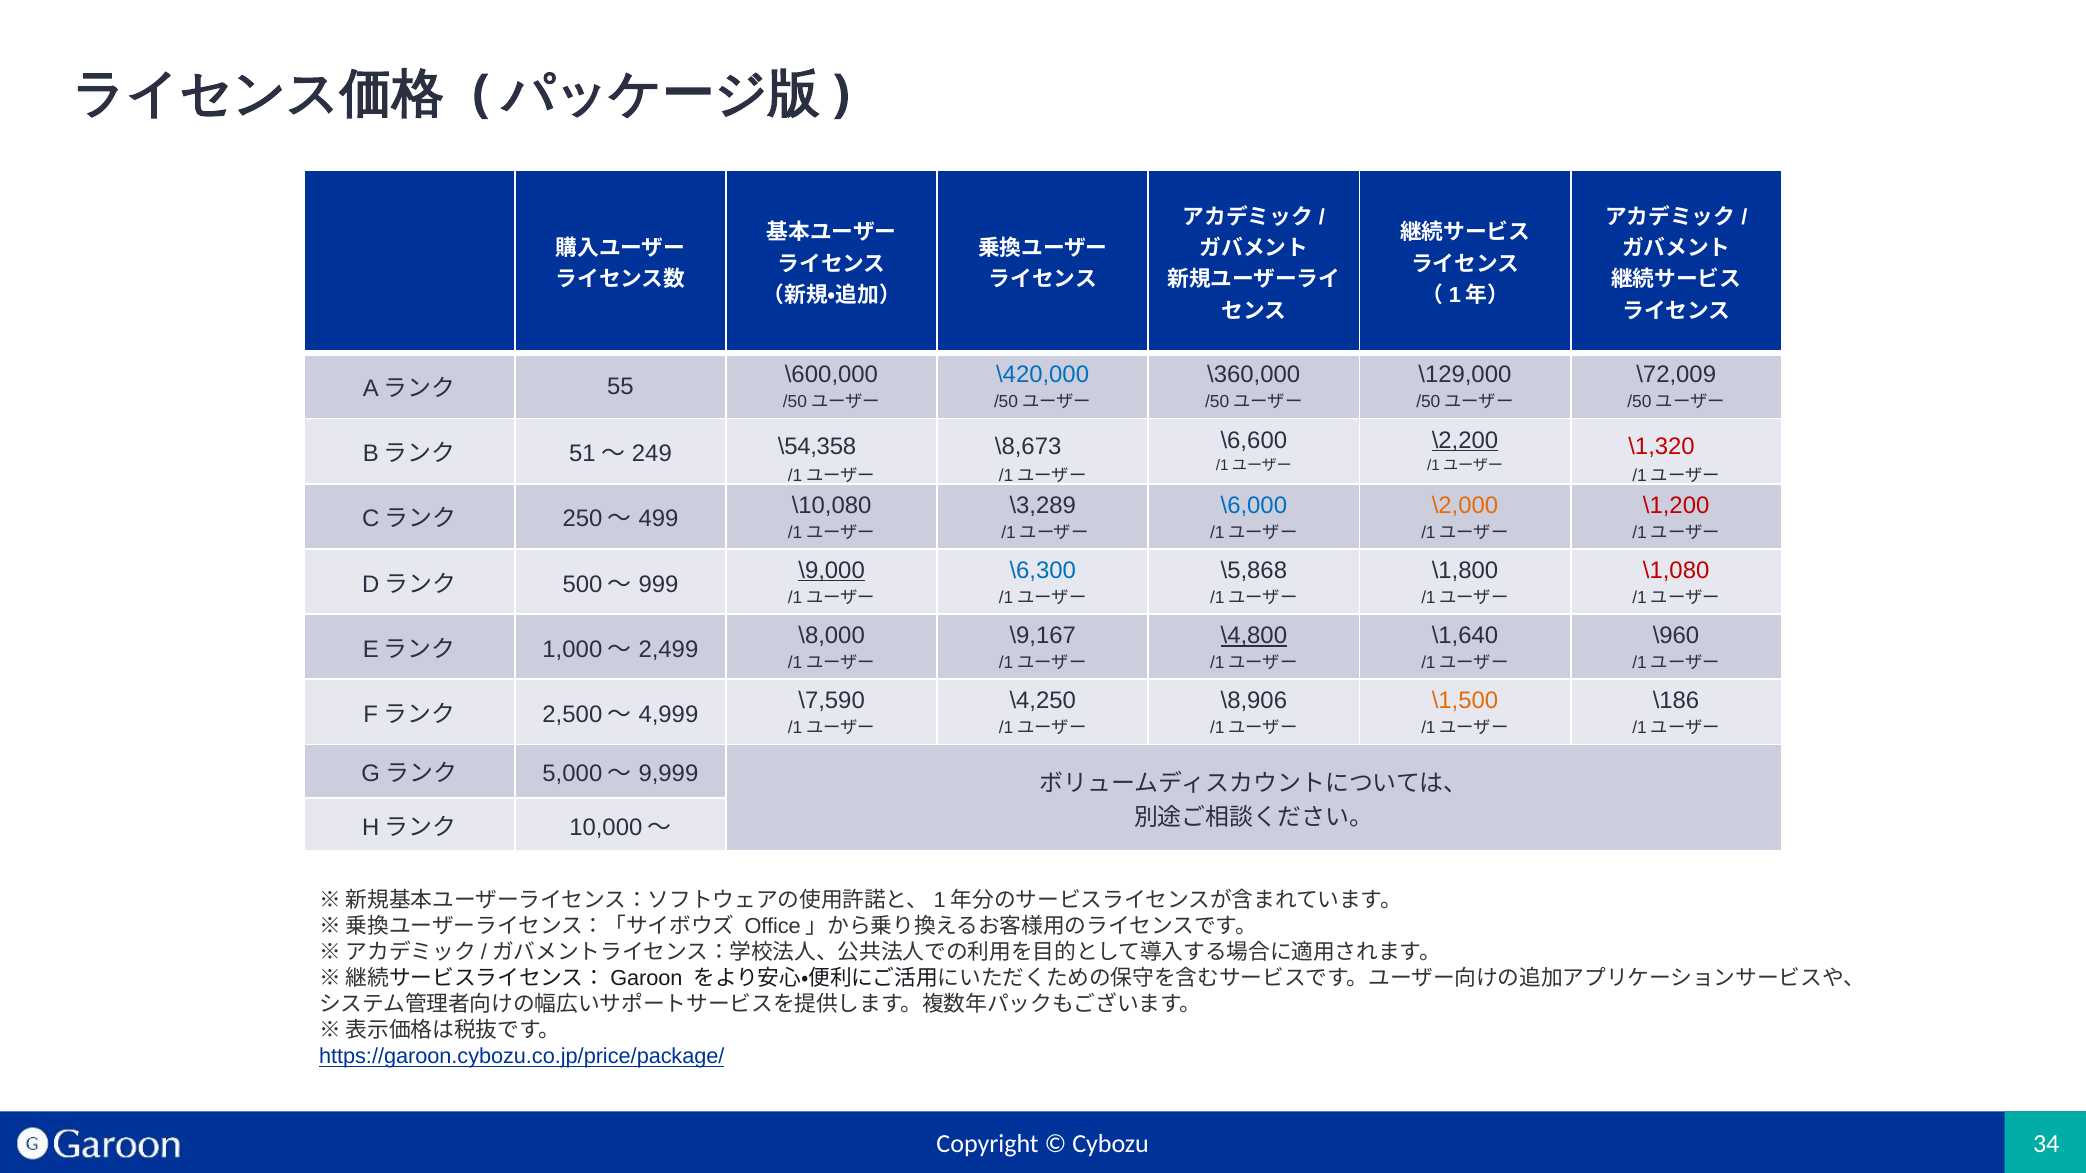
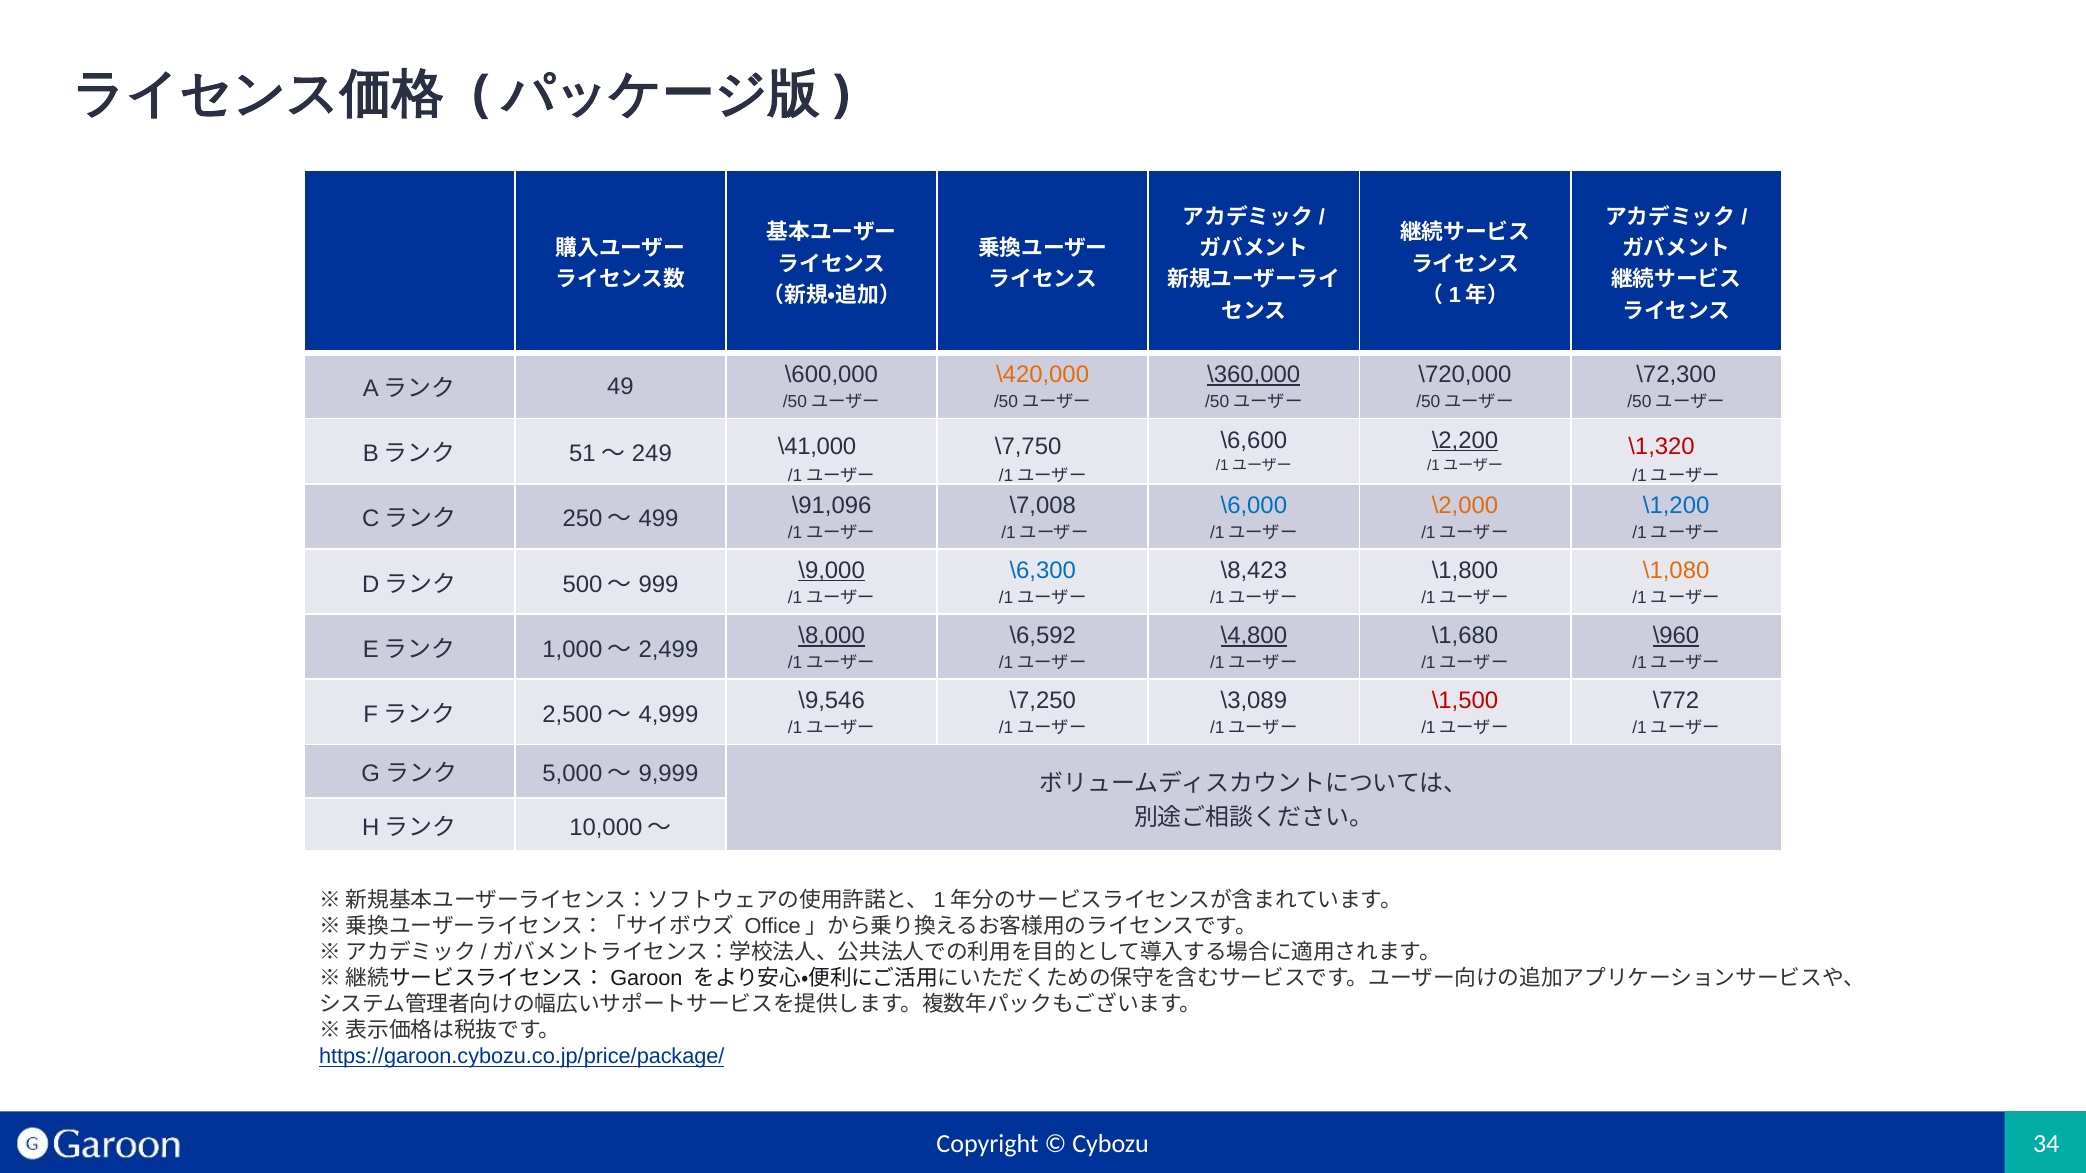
\420,000 colour: blue -> orange
\360,000 underline: none -> present
\129,000: \129,000 -> \720,000
\72,009: \72,009 -> \72,300
55: 55 -> 49
\8,673: \8,673 -> \7,750
\54,358: \54,358 -> \41,000
\10,080: \10,080 -> \91,096
\3,289: \3,289 -> \7,008
\1,200 colour: red -> blue
\5,868: \5,868 -> \8,423
\1,080 colour: red -> orange
\8,000 underline: none -> present
\9,167: \9,167 -> \6,592
\1,640: \1,640 -> \1,680
\960 underline: none -> present
\7,590: \7,590 -> \9,546
\4,250: \4,250 -> \7,250
\8,906: \8,906 -> \3,089
\1,500 colour: orange -> red
\186: \186 -> \772
